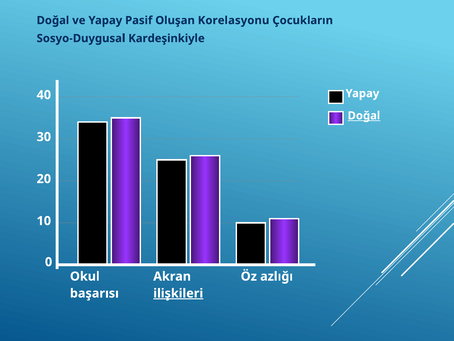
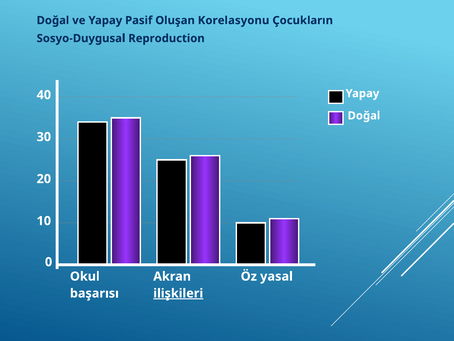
Kardeşinkiyle: Kardeşinkiyle -> Reproduction
Doğal at (364, 116) underline: present -> none
azlığı: azlığı -> yasal
